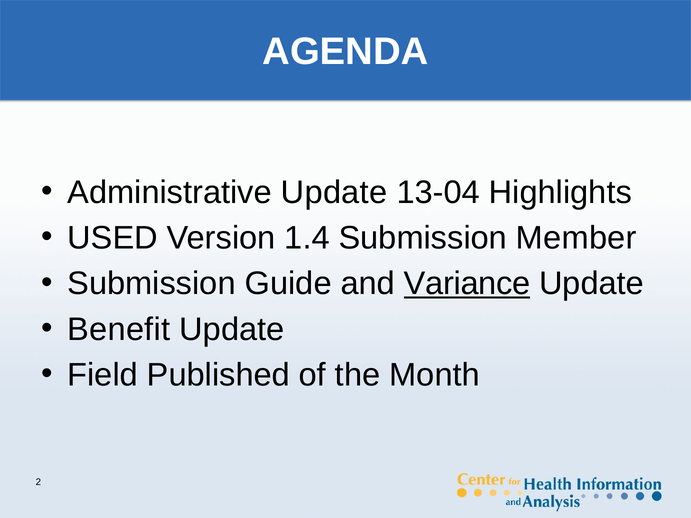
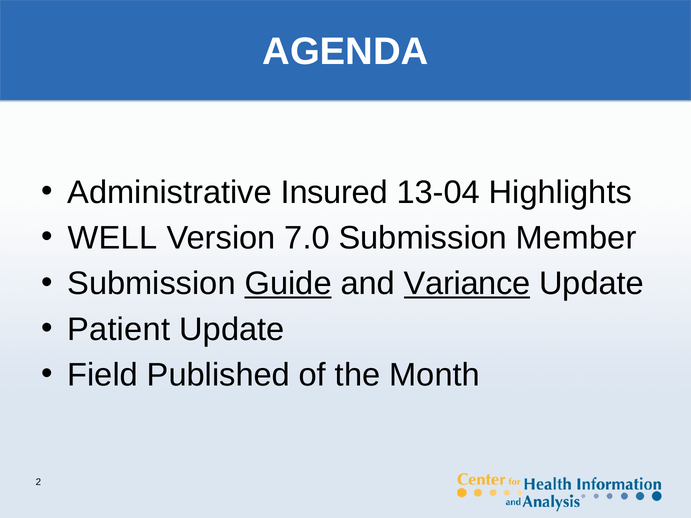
Administrative Update: Update -> Insured
USED: USED -> WELL
1.4: 1.4 -> 7.0
Guide underline: none -> present
Benefit: Benefit -> Patient
